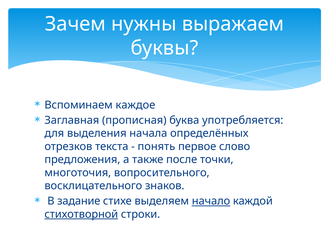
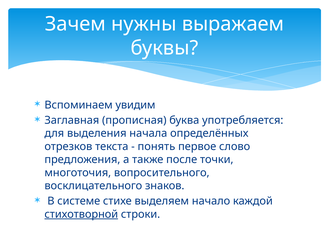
каждое: каждое -> увидим
задание: задание -> системе
начало underline: present -> none
